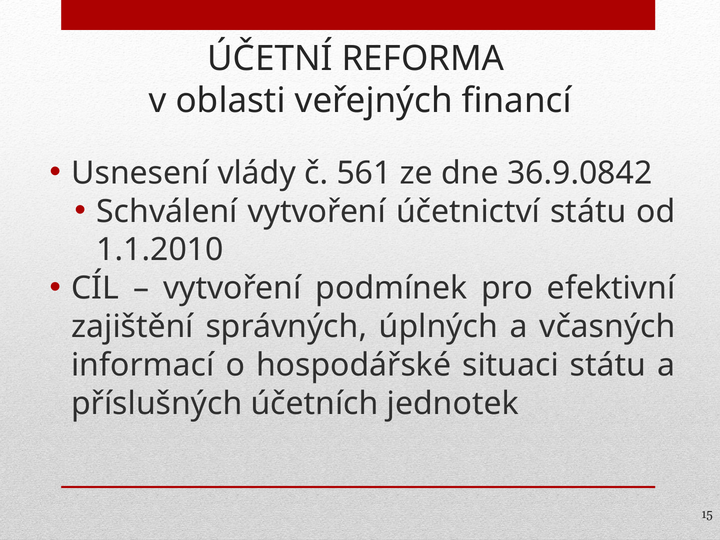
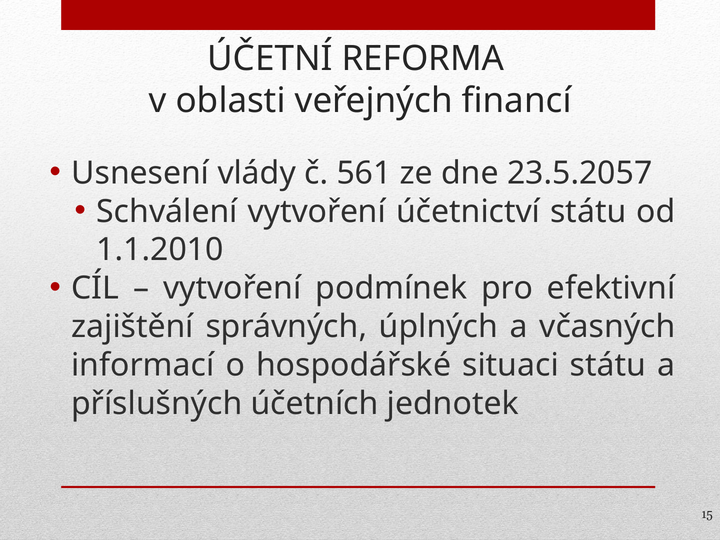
36.9.0842: 36.9.0842 -> 23.5.2057
